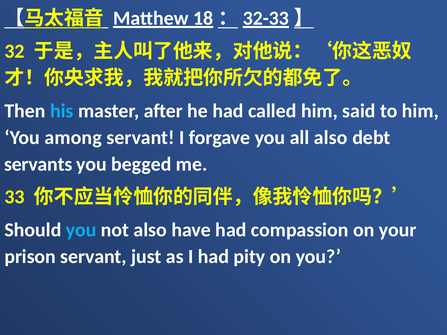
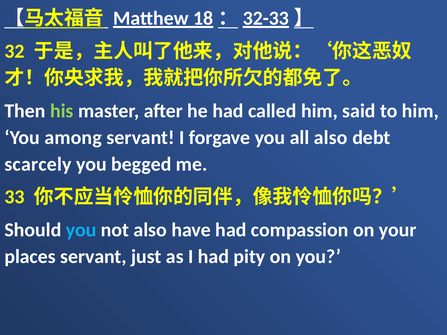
his colour: light blue -> light green
servants: servants -> scarcely
prison: prison -> places
